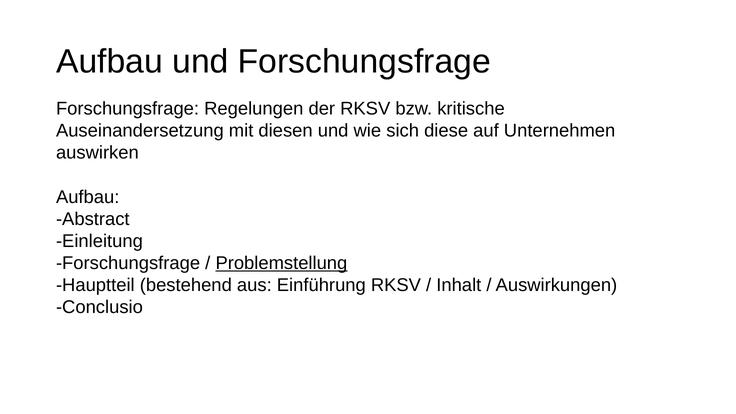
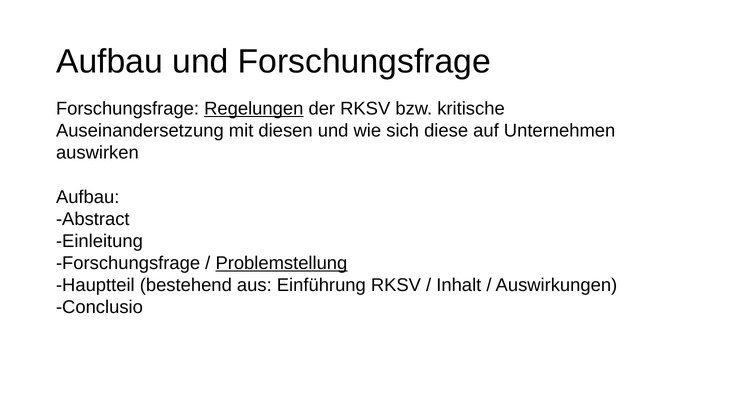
Regelungen underline: none -> present
